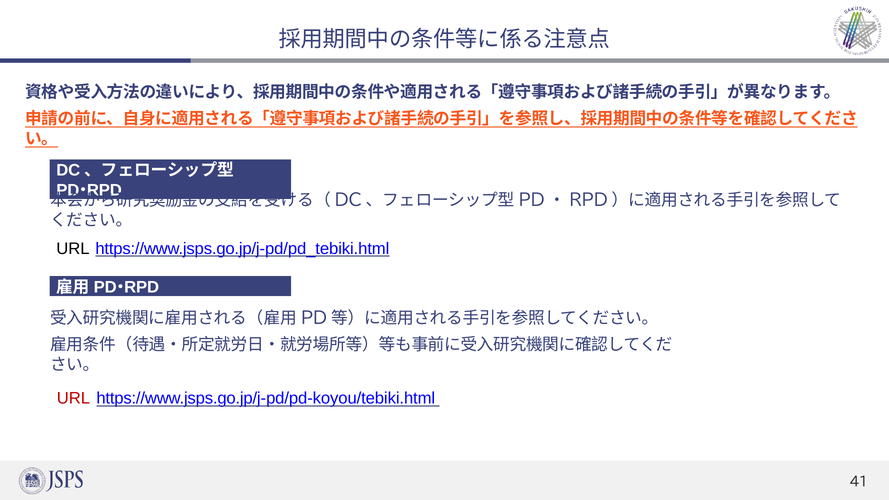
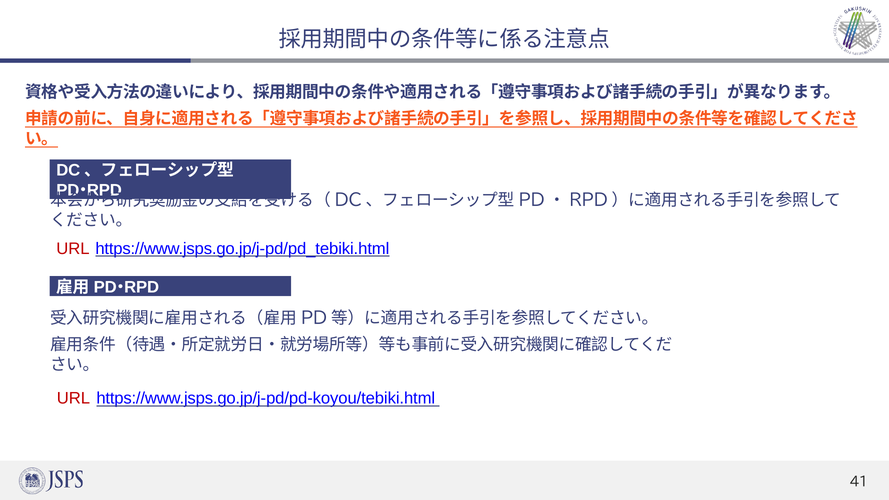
URL at (73, 249) colour: black -> red
